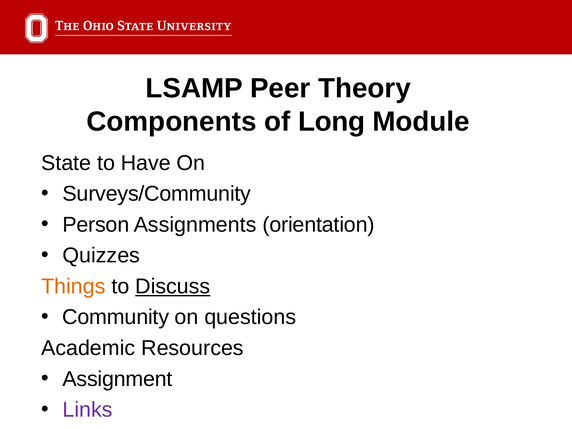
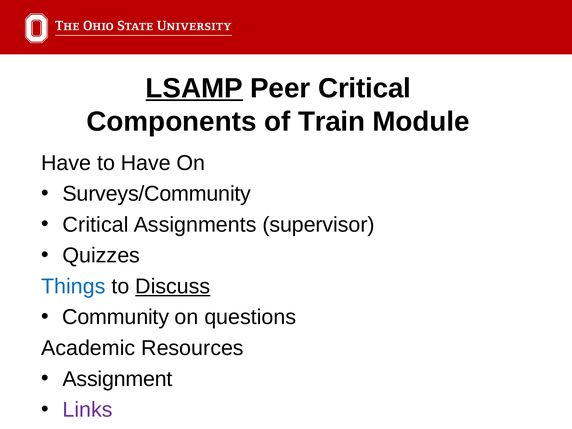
LSAMP underline: none -> present
Peer Theory: Theory -> Critical
Long: Long -> Train
State at (66, 163): State -> Have
Person at (96, 225): Person -> Critical
orientation: orientation -> supervisor
Things colour: orange -> blue
